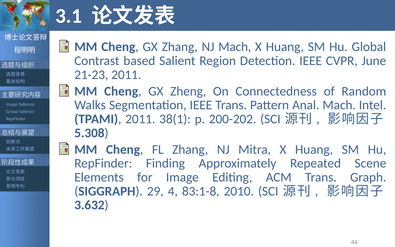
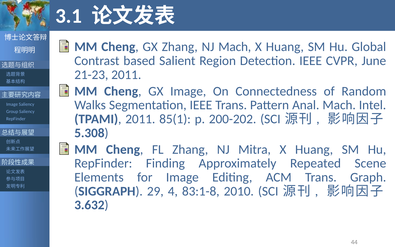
GX Zheng: Zheng -> Image
38(1: 38(1 -> 85(1
